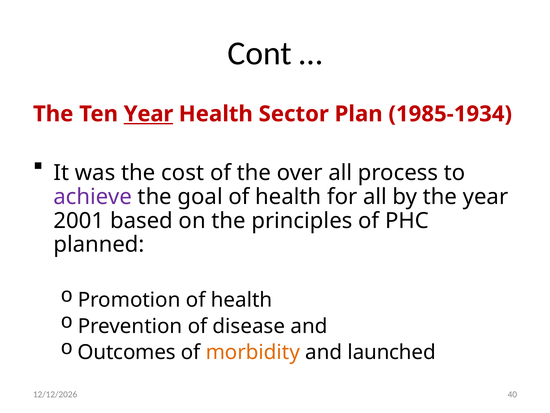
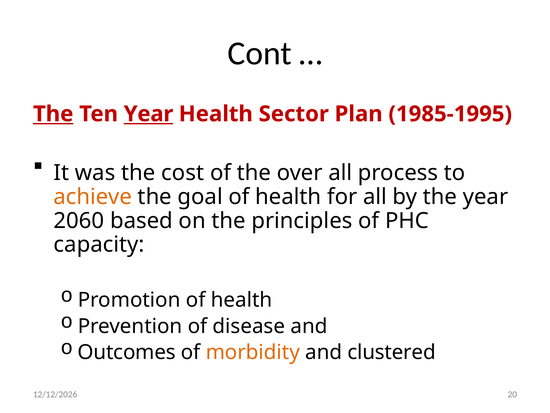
The at (53, 114) underline: none -> present
1985-1934: 1985-1934 -> 1985-1995
achieve colour: purple -> orange
2001: 2001 -> 2060
planned: planned -> capacity
launched: launched -> clustered
40: 40 -> 20
